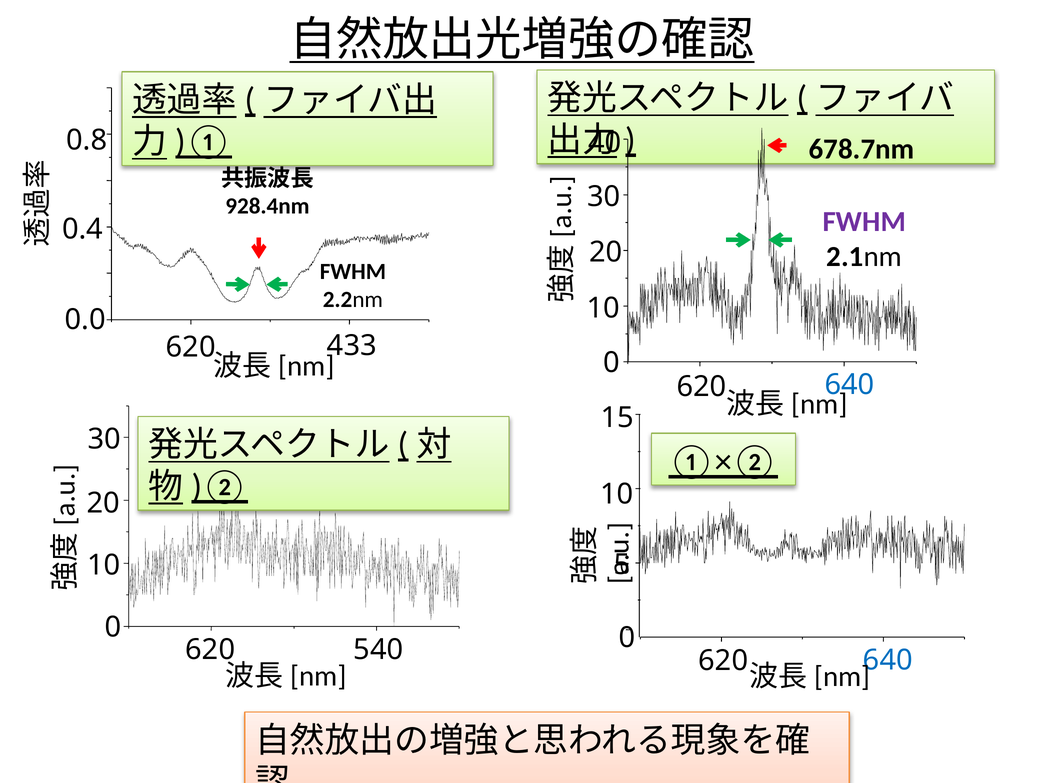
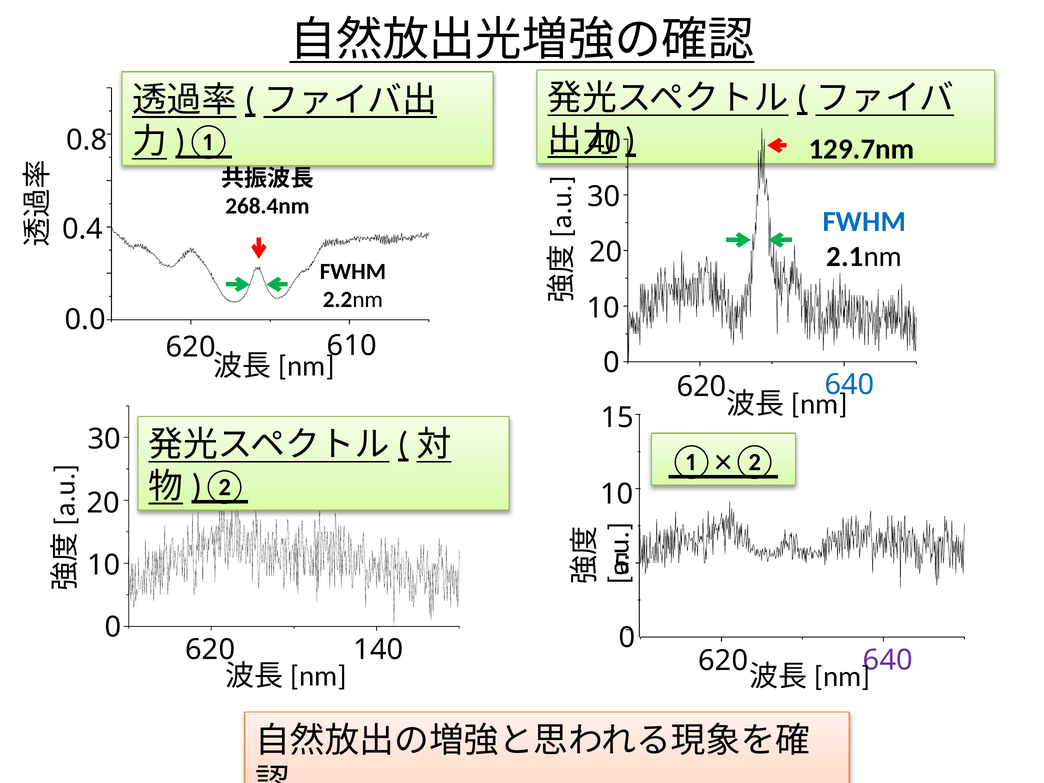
678.7nm: 678.7nm -> 129.7nm
928.4nm: 928.4nm -> 268.4nm
FWHM at (864, 222) colour: purple -> blue
433: 433 -> 610
540: 540 -> 140
640 at (888, 660) colour: blue -> purple
